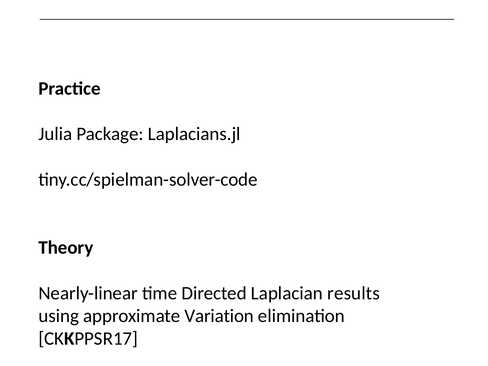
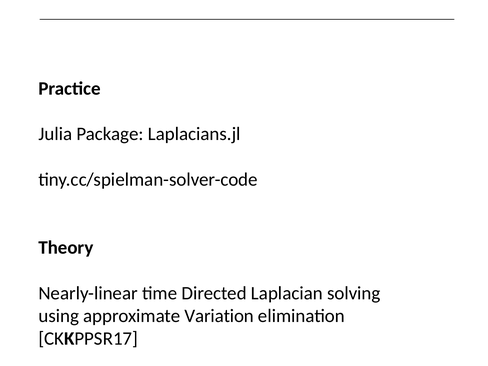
results: results -> solving
